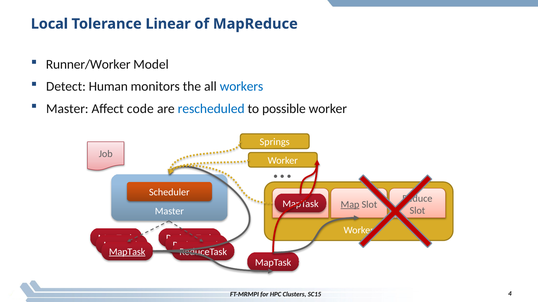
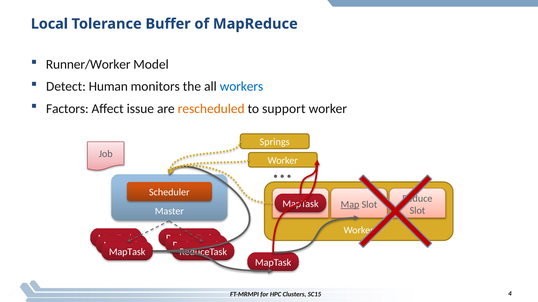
Linear: Linear -> Buffer
Master at (67, 109): Master -> Factors
code: code -> issue
rescheduled colour: blue -> orange
possible: possible -> support
MapTask at (127, 252) underline: present -> none
